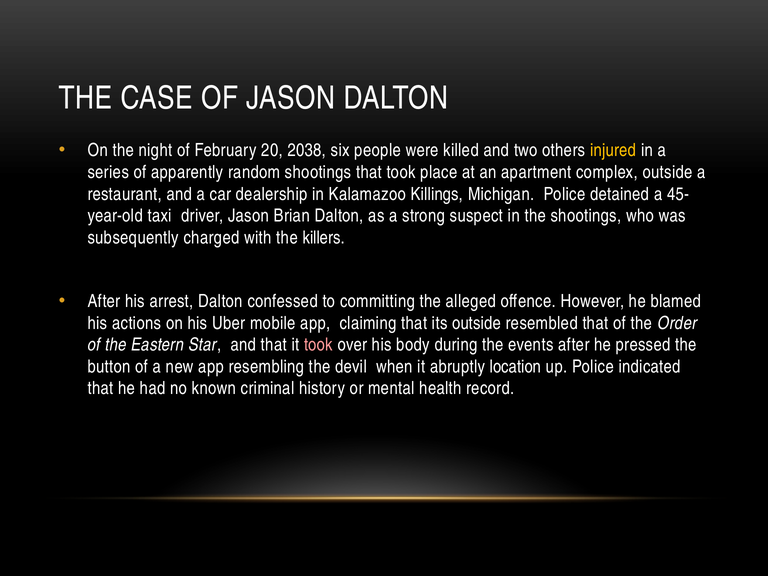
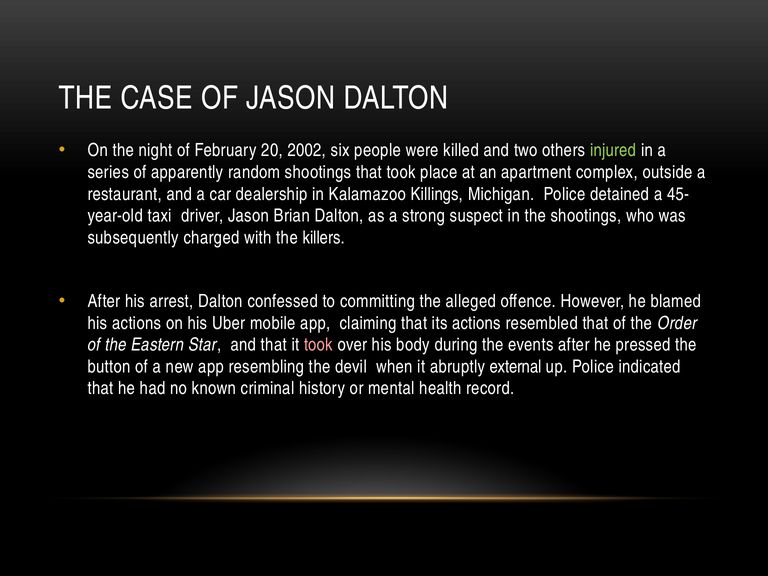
2038: 2038 -> 2002
injured colour: yellow -> light green
its outside: outside -> actions
location: location -> external
